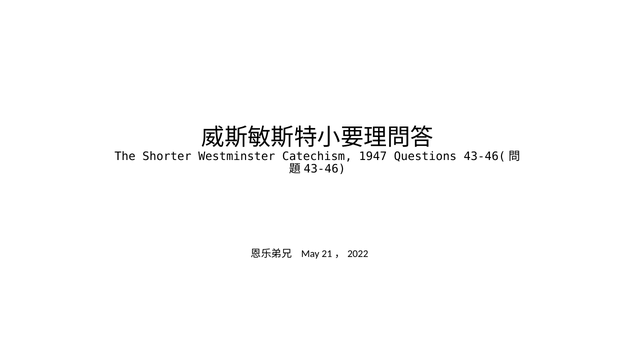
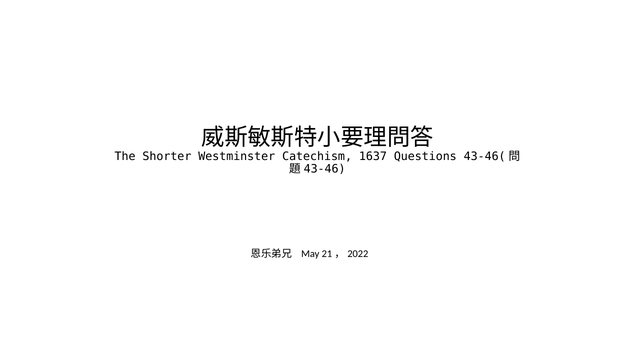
1947: 1947 -> 1637
